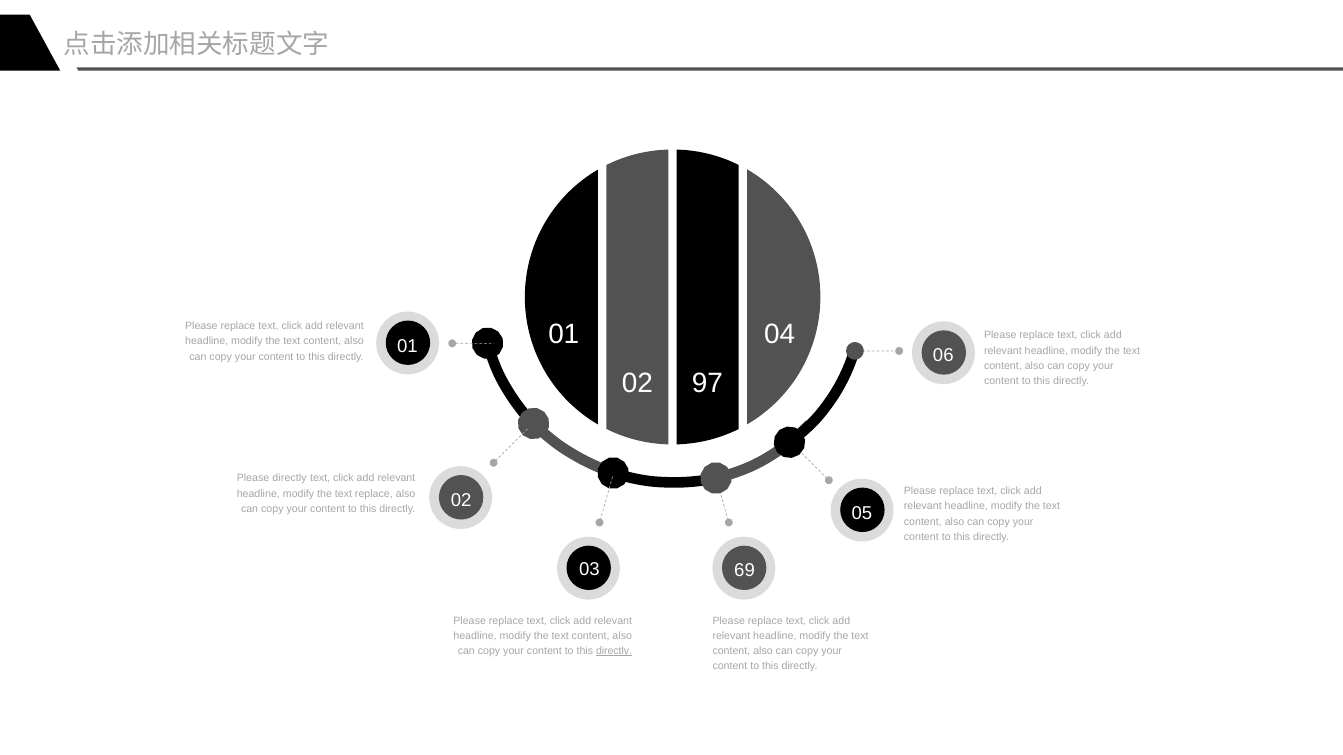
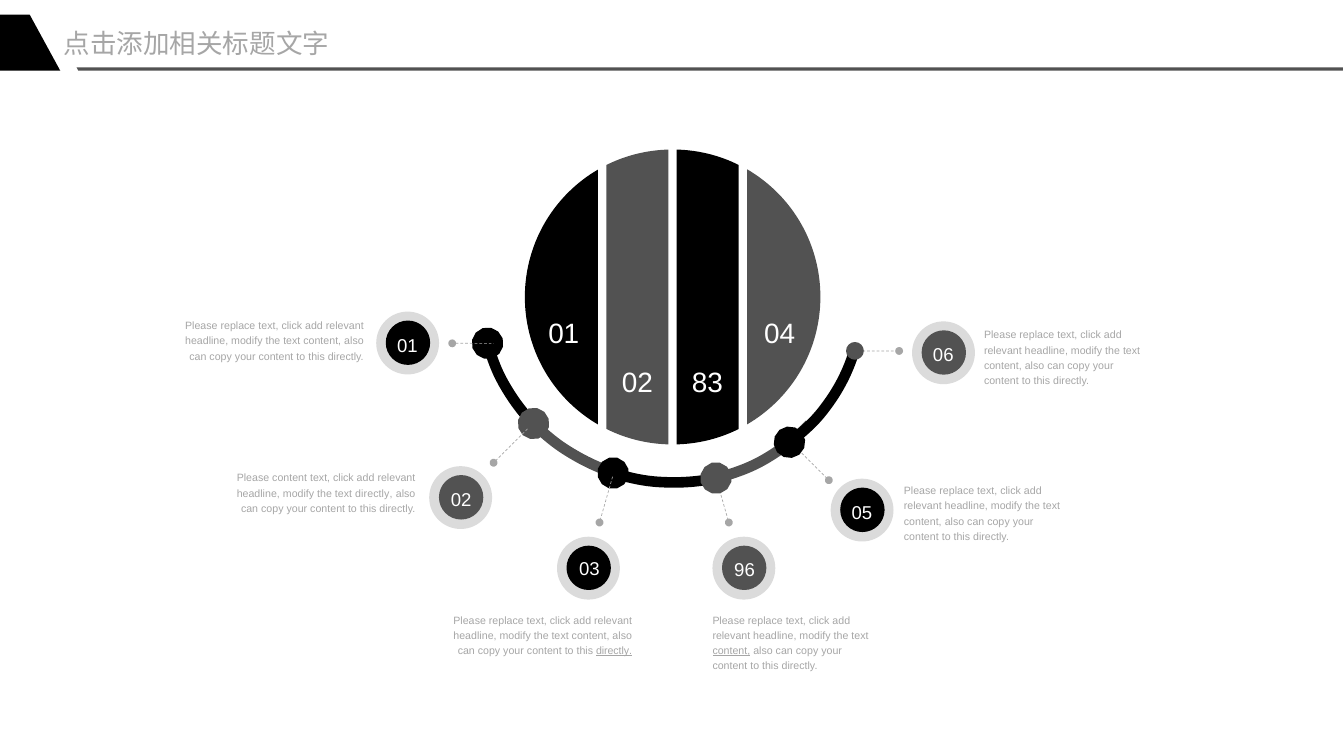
97: 97 -> 83
Please directly: directly -> content
text replace: replace -> directly
69: 69 -> 96
content at (731, 652) underline: none -> present
